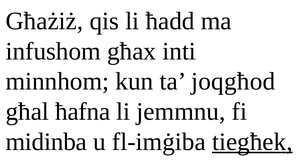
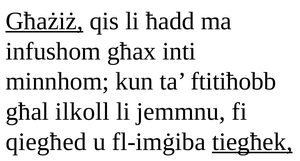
Għażiż underline: none -> present
joqgħod: joqgħod -> ftitiħobb
ħafna: ħafna -> ilkoll
midinba: midinba -> qiegħed
